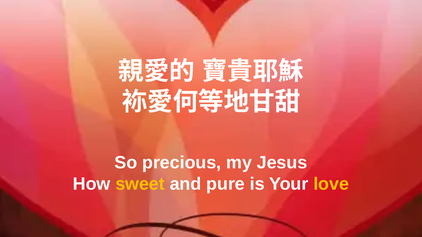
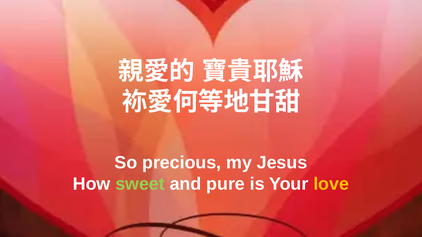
sweet colour: yellow -> light green
